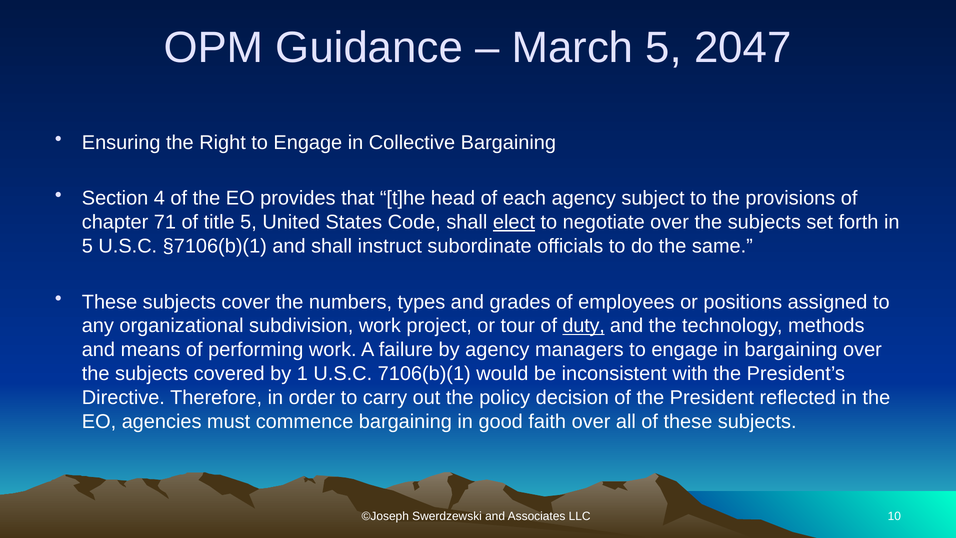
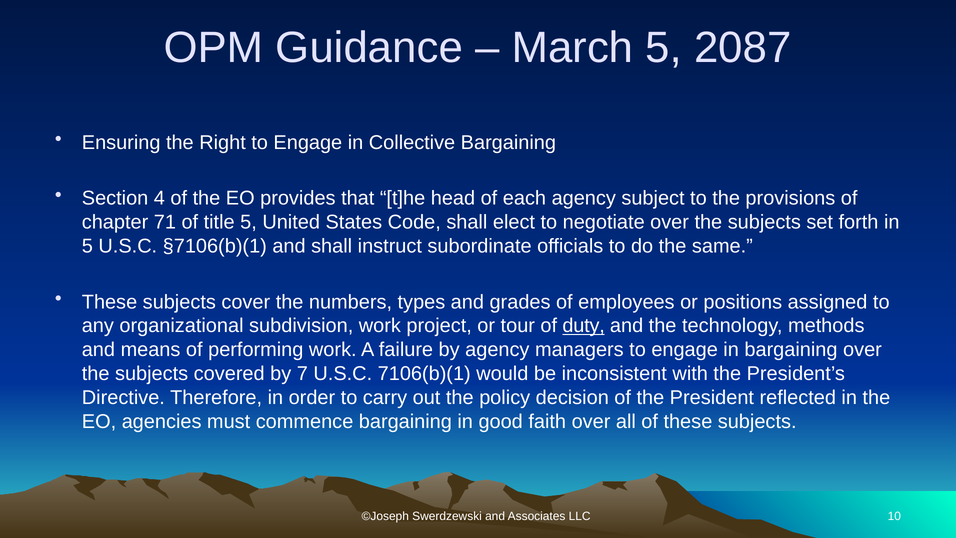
2047: 2047 -> 2087
elect underline: present -> none
1: 1 -> 7
